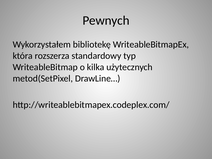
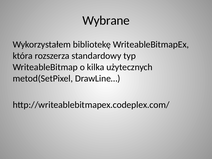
Pewnych: Pewnych -> Wybrane
